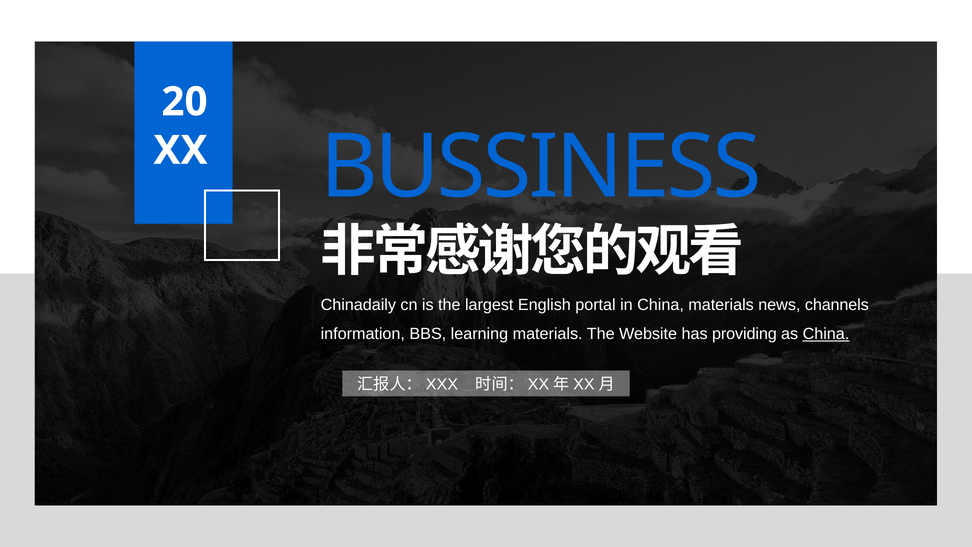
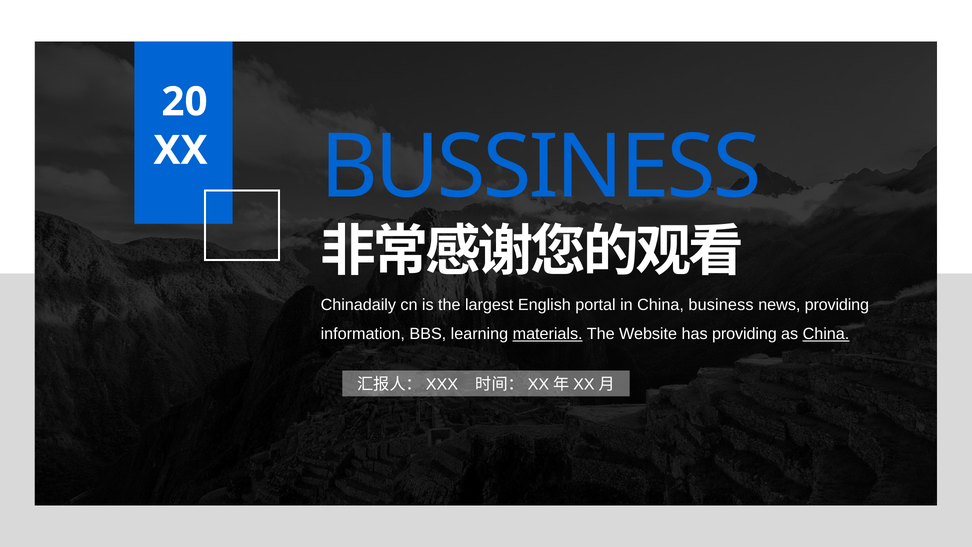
China materials: materials -> business
news channels: channels -> providing
materials at (548, 334) underline: none -> present
